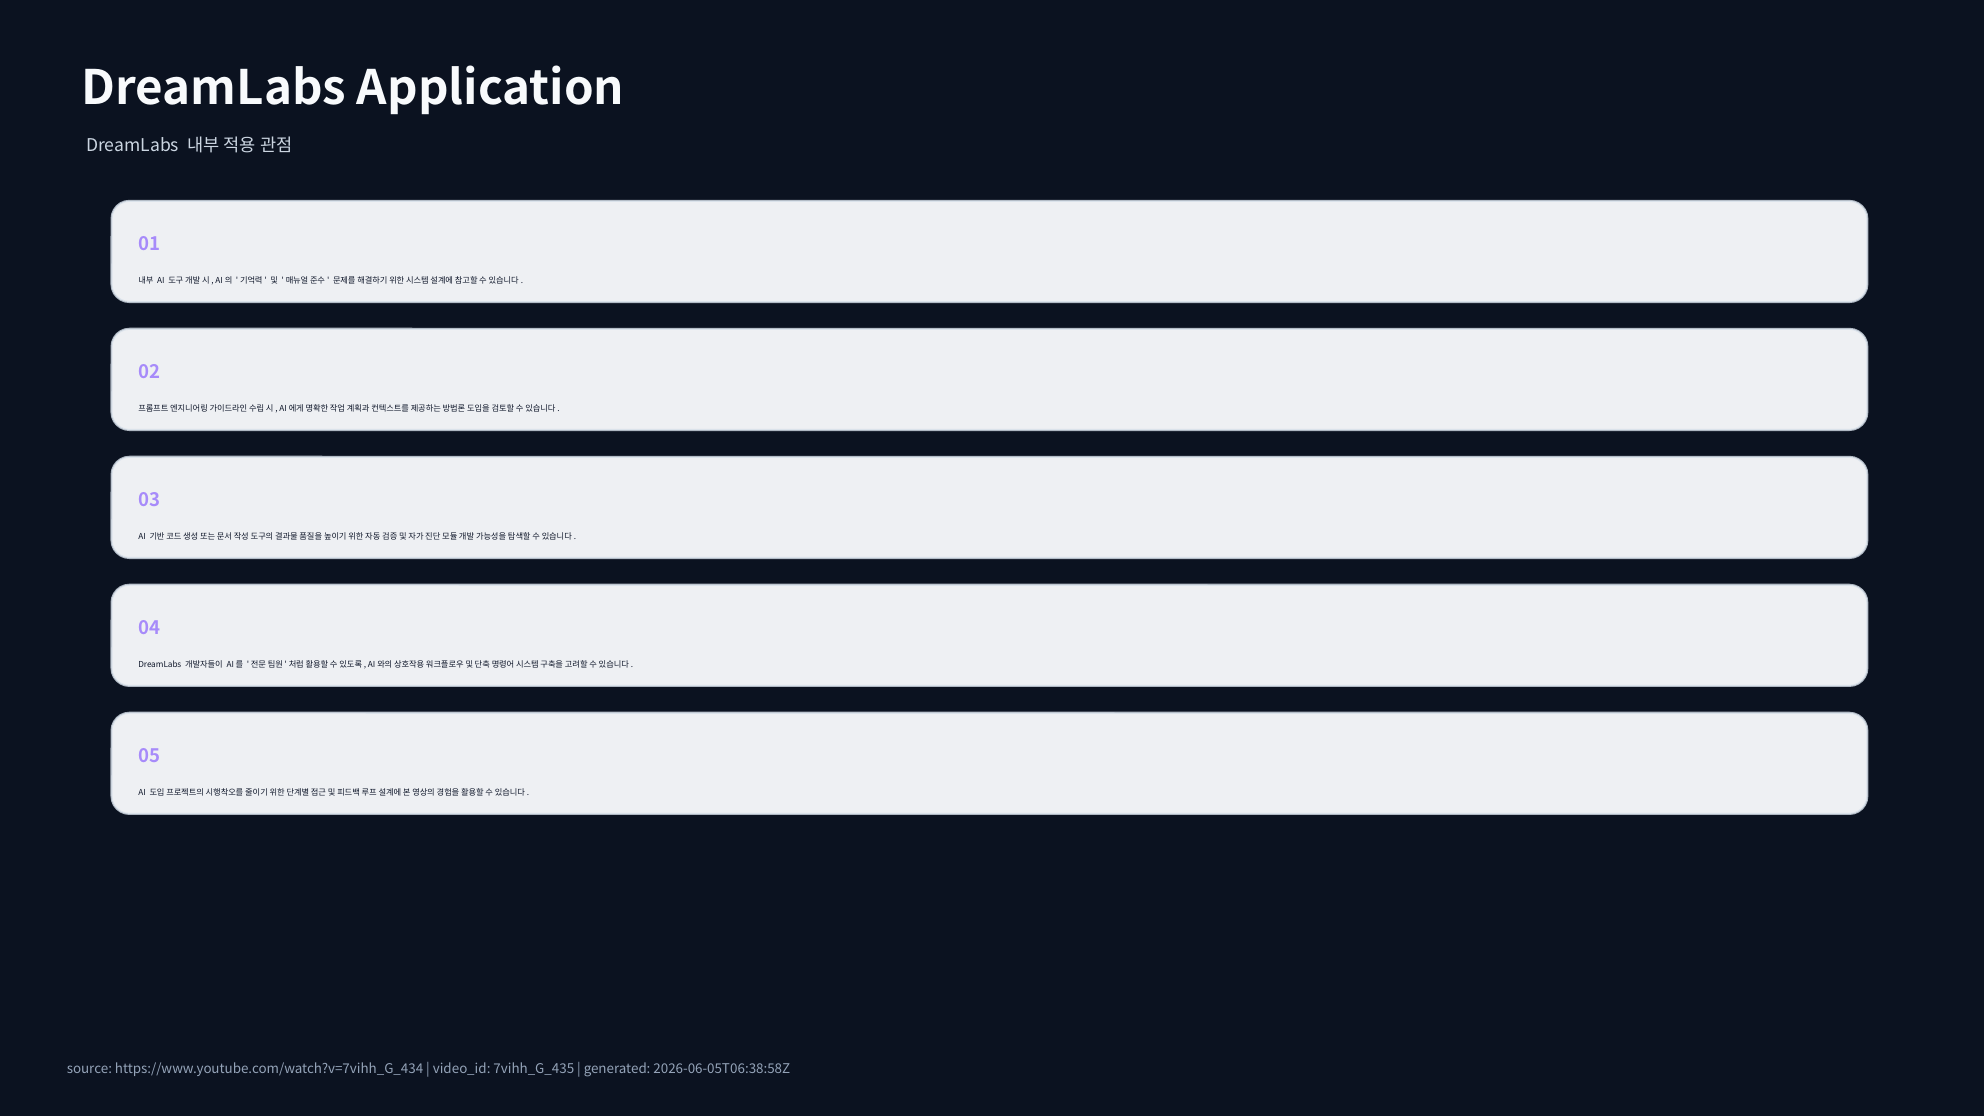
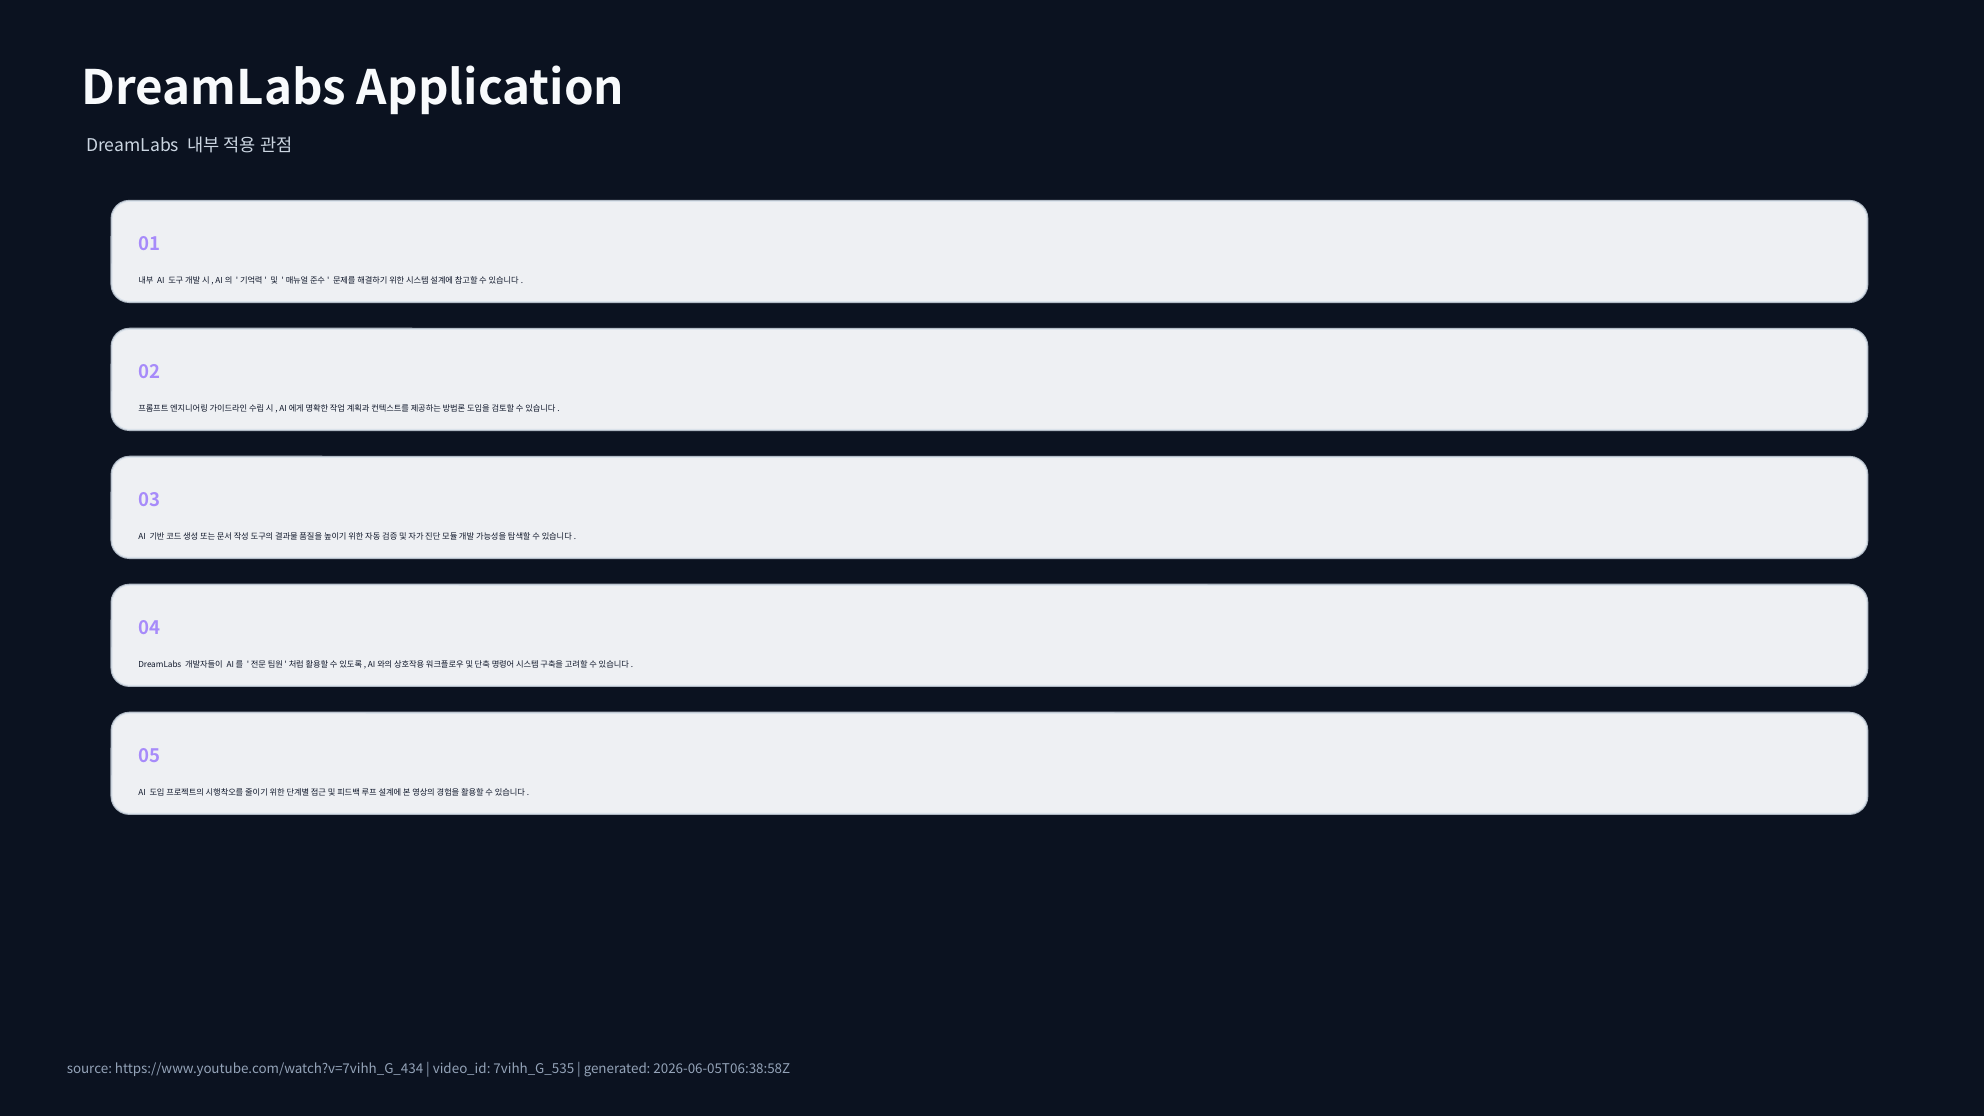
7vihh_G_435: 7vihh_G_435 -> 7vihh_G_535
